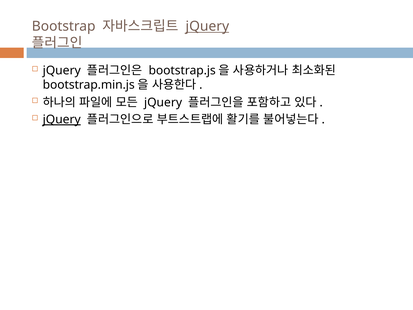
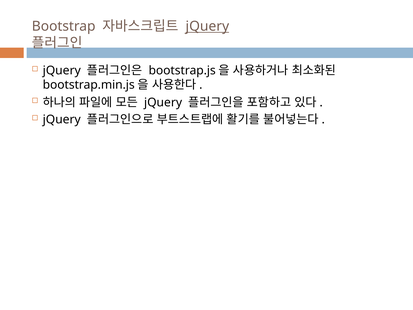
jQuery at (62, 120) underline: present -> none
